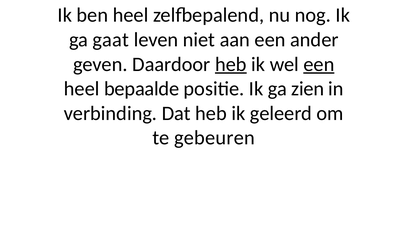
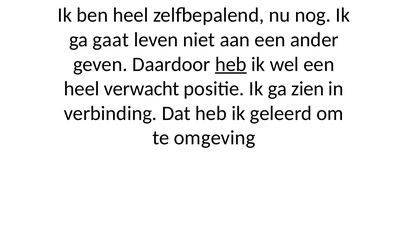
een at (319, 64) underline: present -> none
bepaalde: bepaalde -> verwacht
gebeuren: gebeuren -> omgeving
